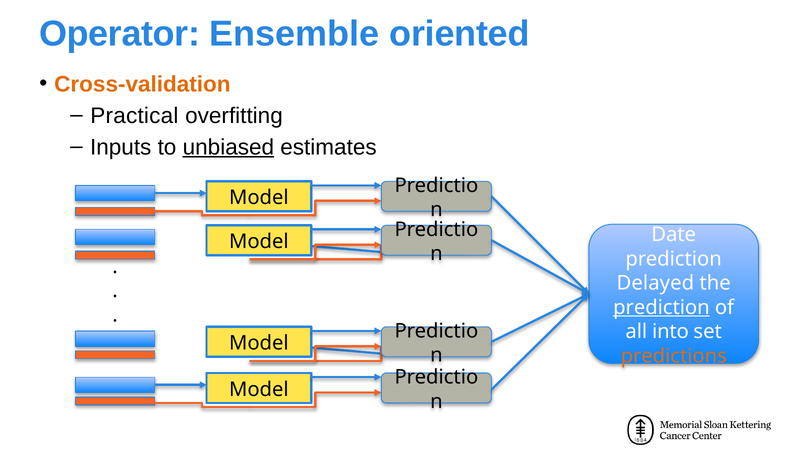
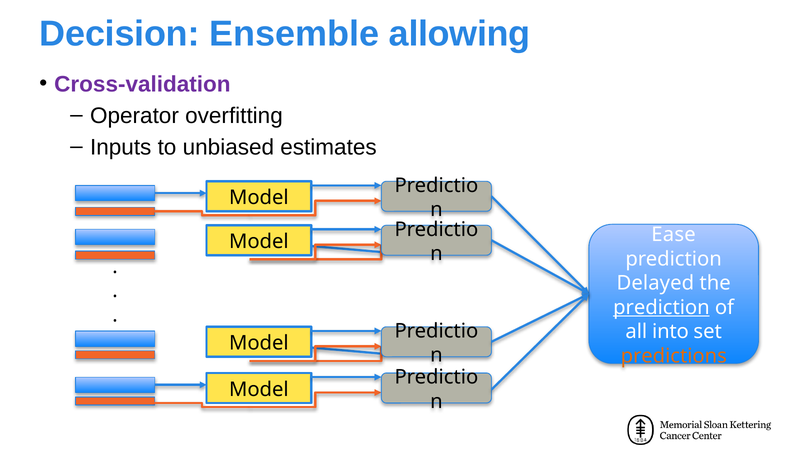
Operator: Operator -> Decision
oriented: oriented -> allowing
Cross-validation colour: orange -> purple
Practical: Practical -> Operator
unbiased underline: present -> none
Date: Date -> Ease
